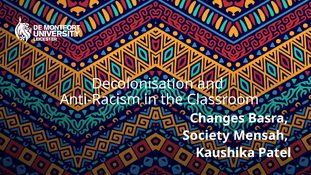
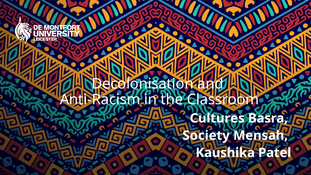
Changes: Changes -> Cultures
